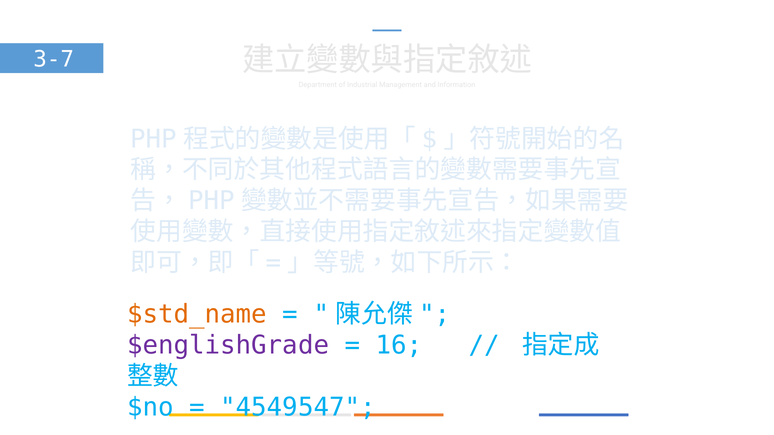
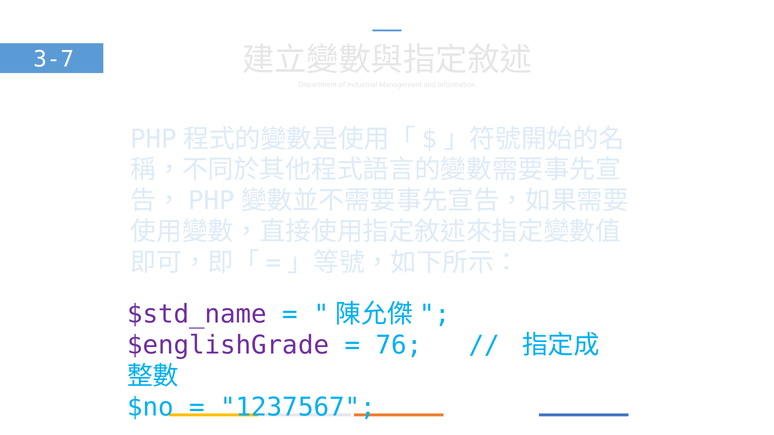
$std_name colour: orange -> purple
16: 16 -> 76
4549547: 4549547 -> 1237567
